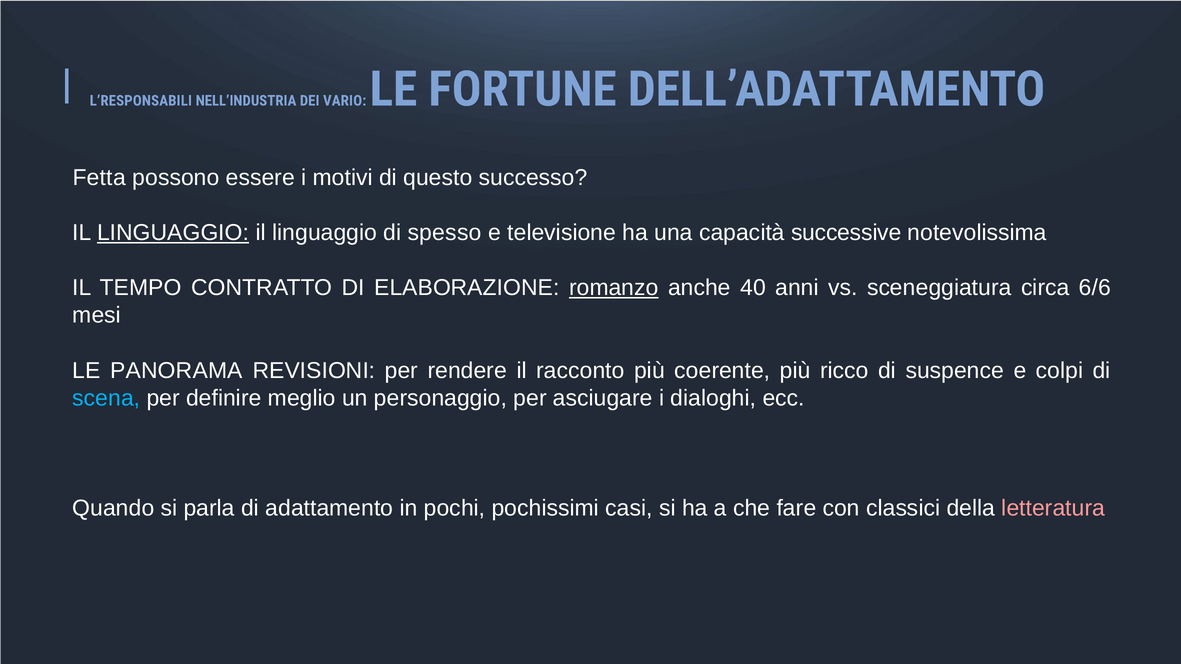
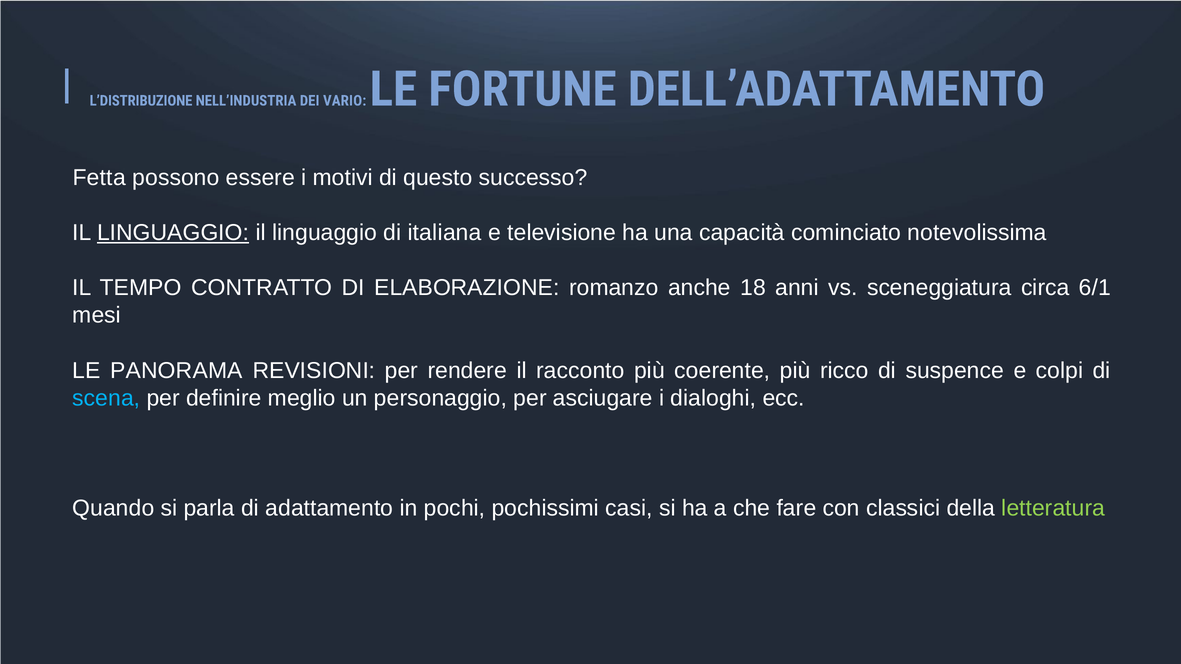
L’RESPONSABILI: L’RESPONSABILI -> L’DISTRIBUZIONE
spesso: spesso -> italiana
successive: successive -> cominciato
romanzo underline: present -> none
40: 40 -> 18
6/6: 6/6 -> 6/1
letteratura colour: pink -> light green
